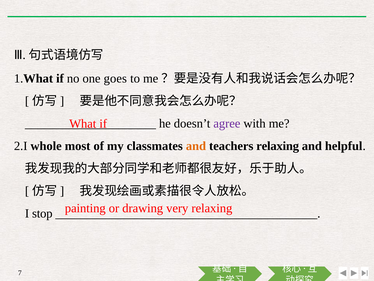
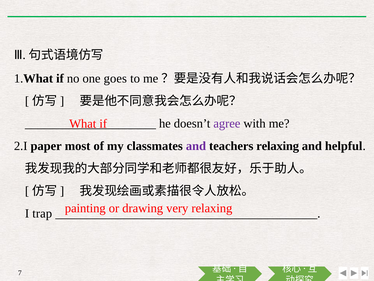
whole: whole -> paper
and at (196, 146) colour: orange -> purple
stop: stop -> trap
